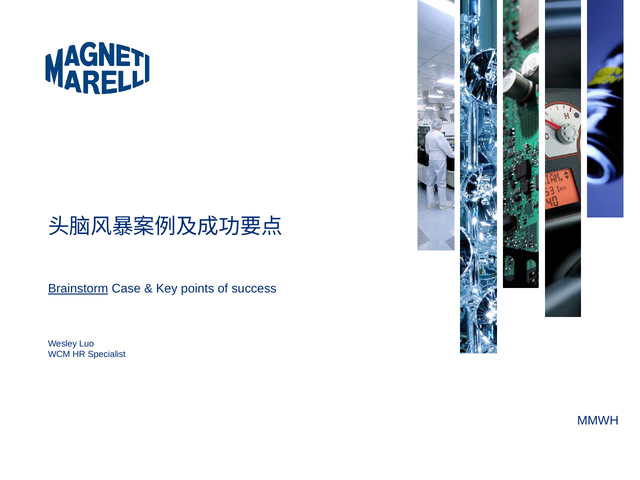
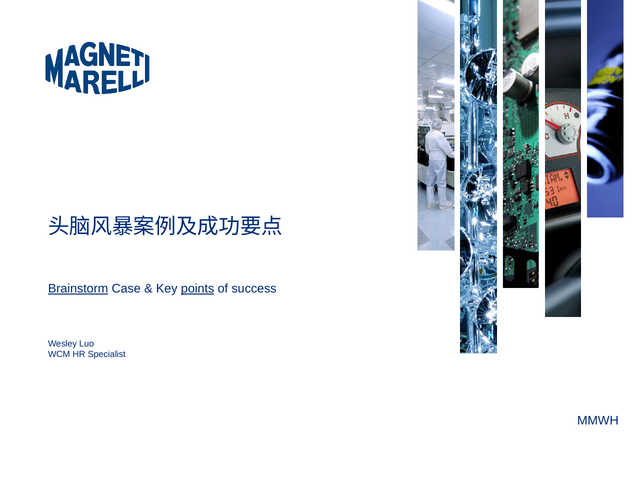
points underline: none -> present
